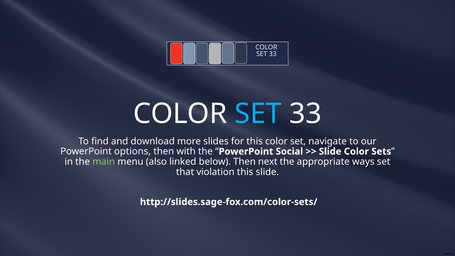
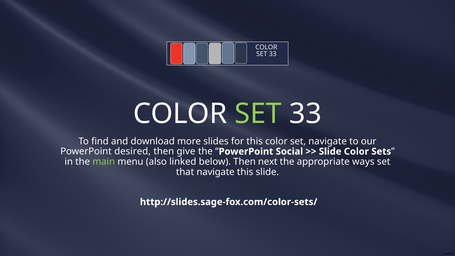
SET at (258, 114) colour: light blue -> light green
options: options -> desired
with: with -> give
that violation: violation -> navigate
